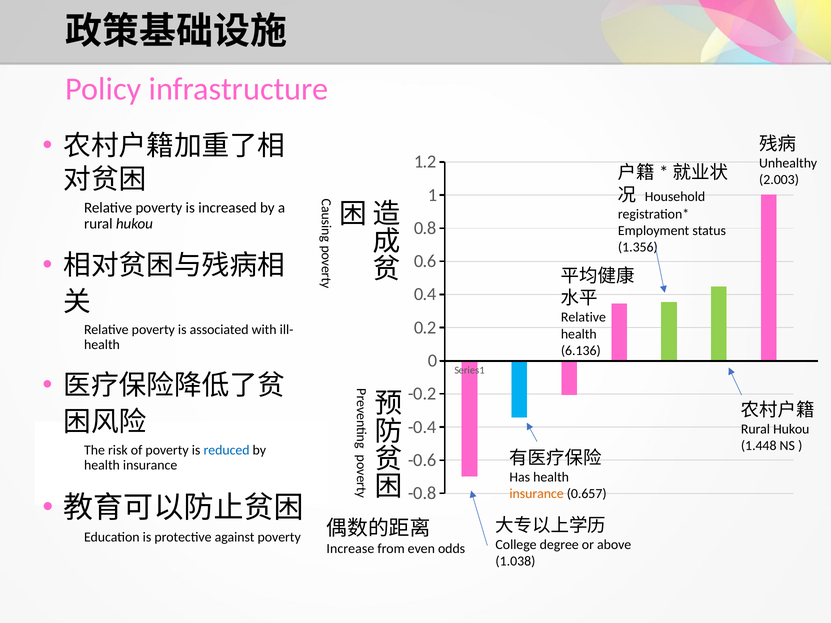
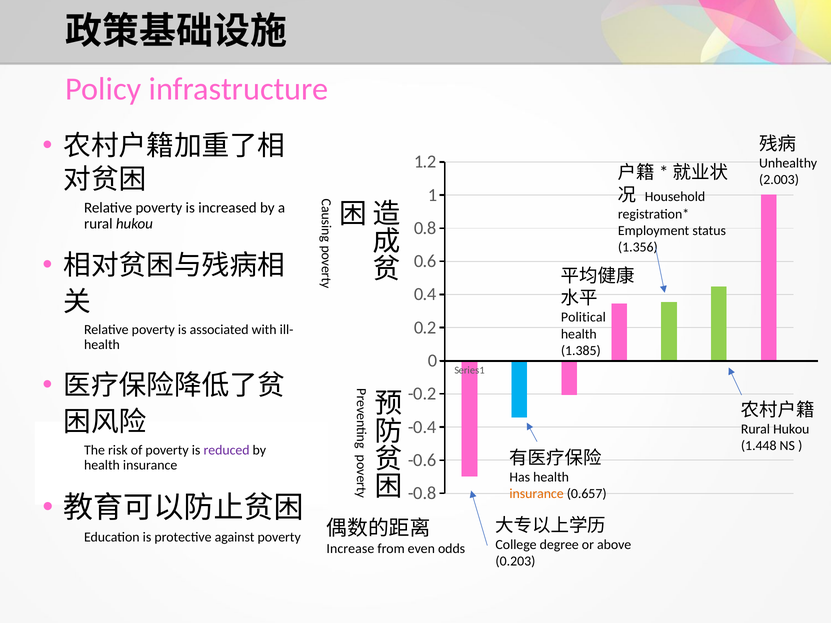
Relative at (583, 318): Relative -> Political
6.136: 6.136 -> 1.385
reduced colour: blue -> purple
1.038: 1.038 -> 0.203
